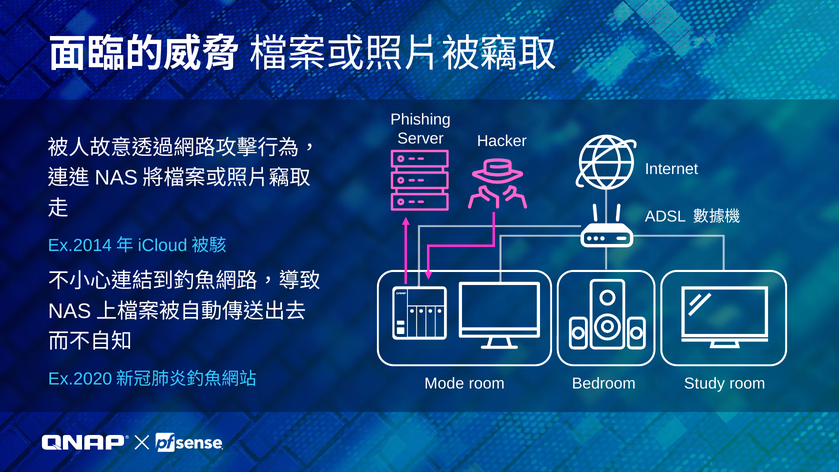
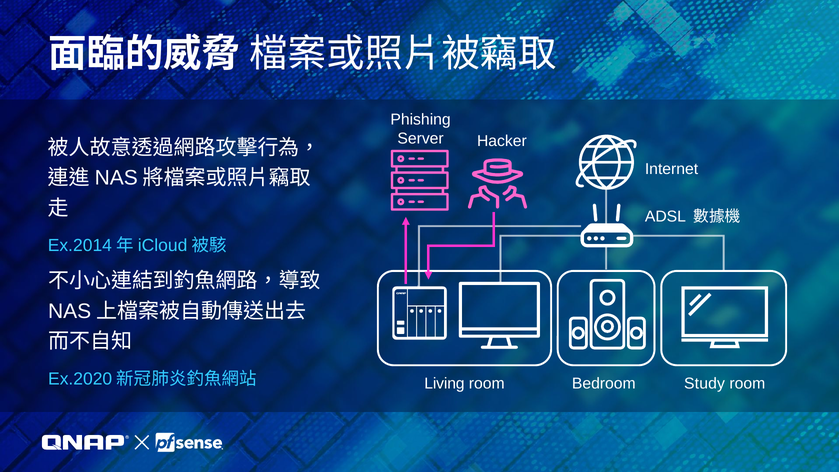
Mode: Mode -> Living
